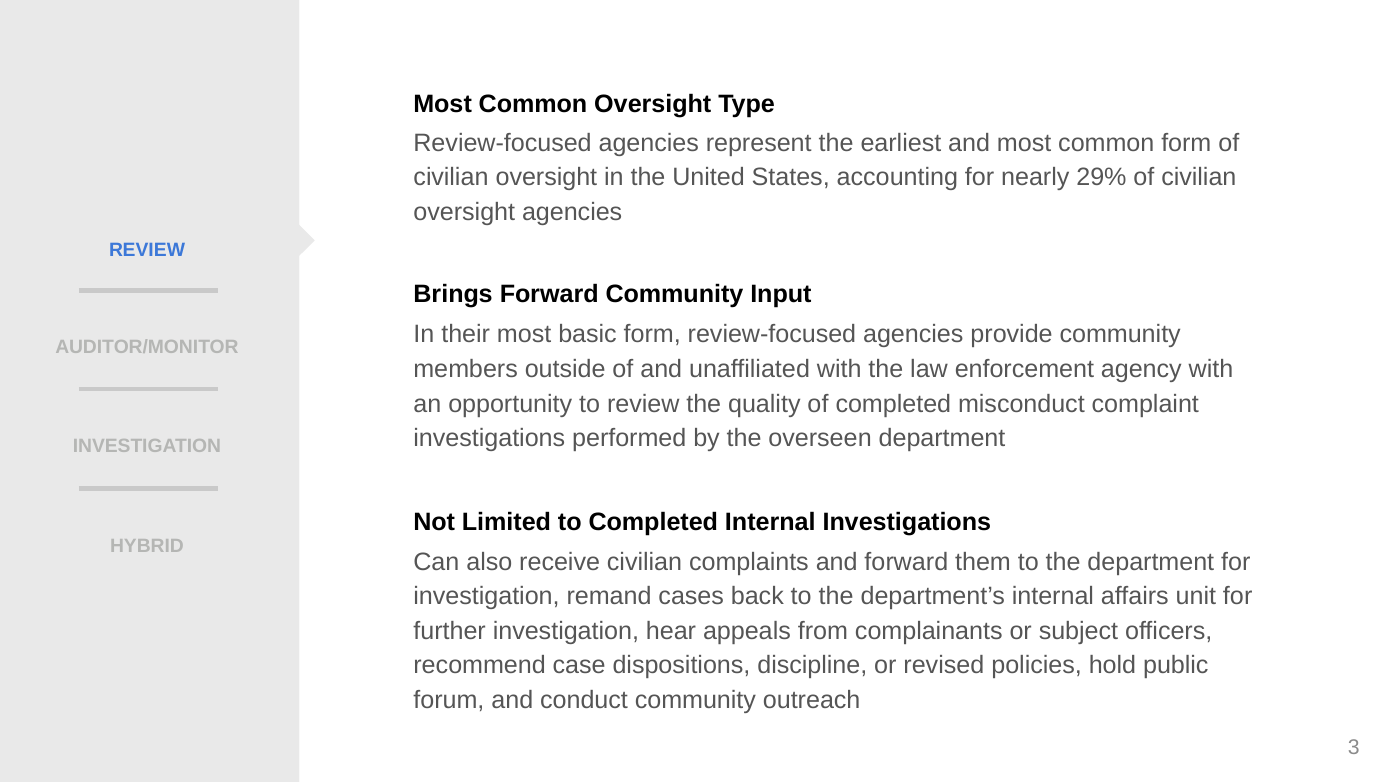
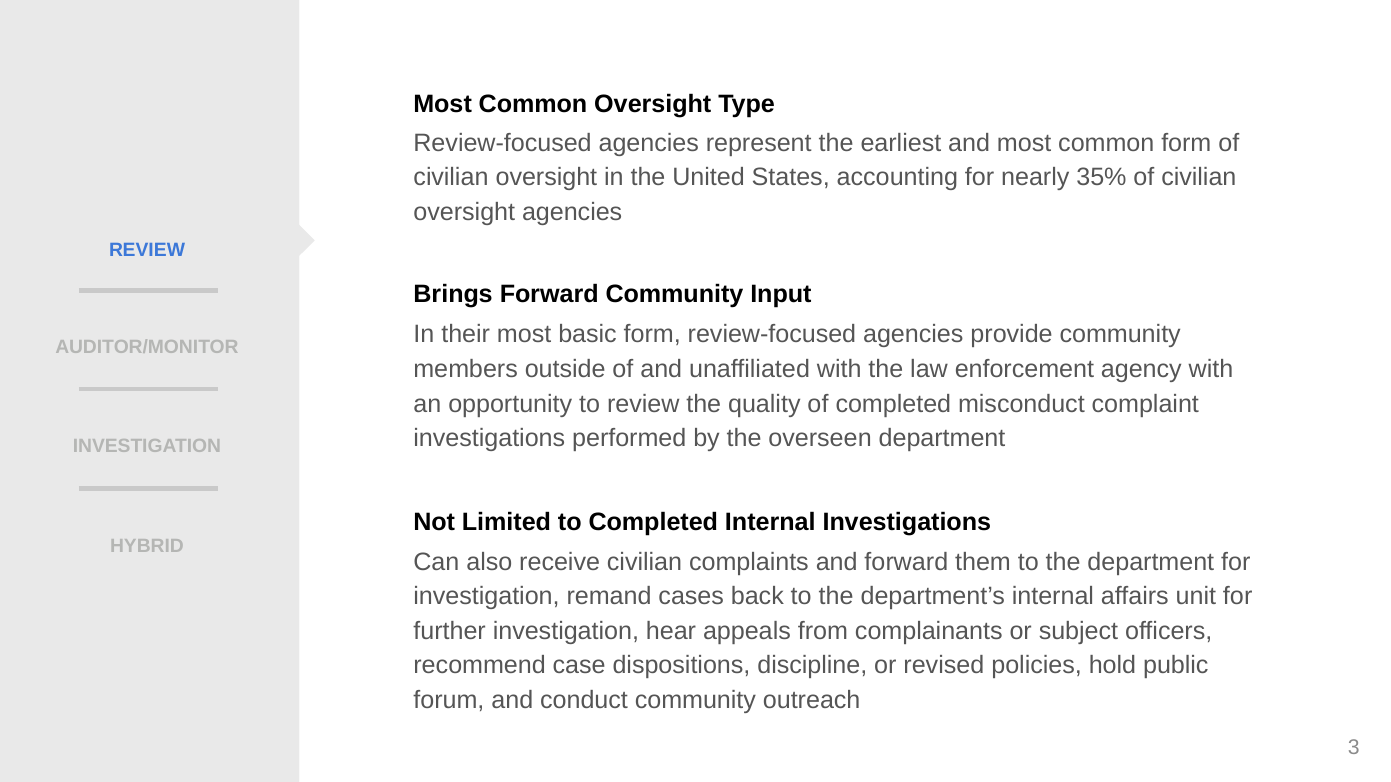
29%: 29% -> 35%
